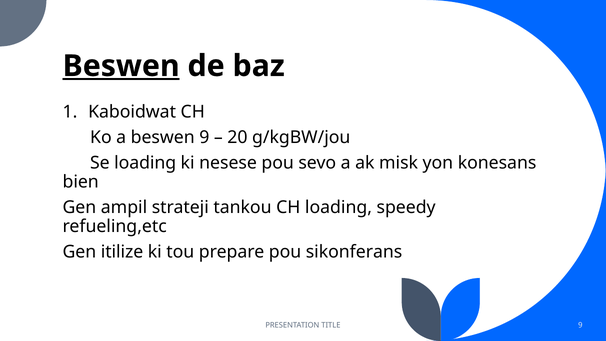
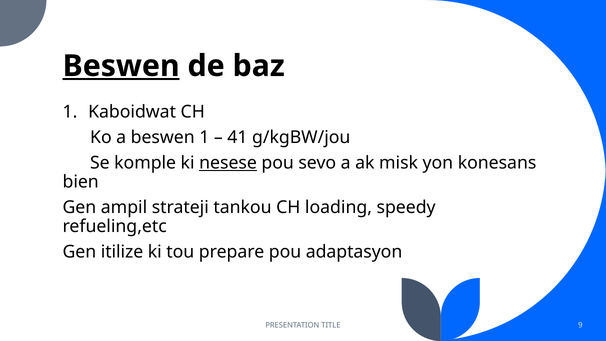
beswen 9: 9 -> 1
20: 20 -> 41
Se loading: loading -> komple
nesese underline: none -> present
sikonferans: sikonferans -> adaptasyon
